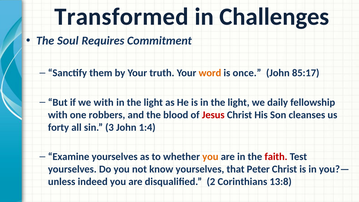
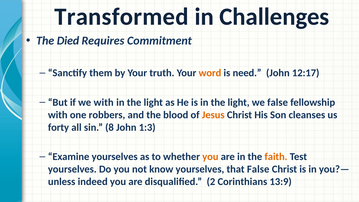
Soul: Soul -> Died
once: once -> need
85:17: 85:17 -> 12:17
we daily: daily -> false
Jesus colour: red -> orange
3: 3 -> 8
1:4: 1:4 -> 1:3
faith colour: red -> orange
that Peter: Peter -> False
13:8: 13:8 -> 13:9
